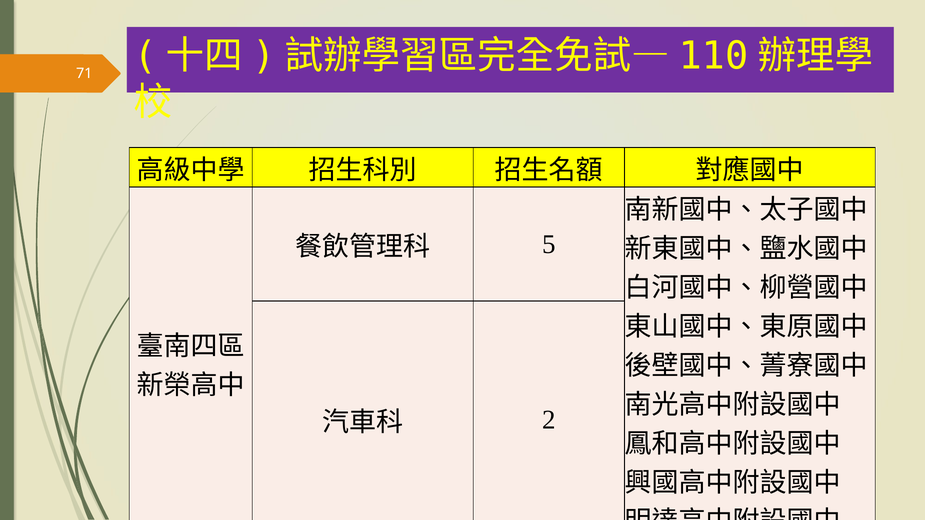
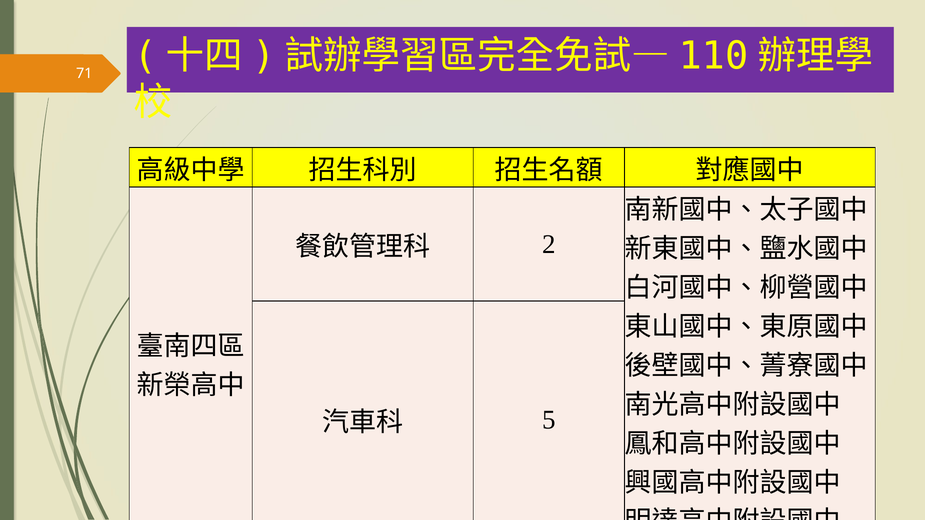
5: 5 -> 2
2: 2 -> 5
